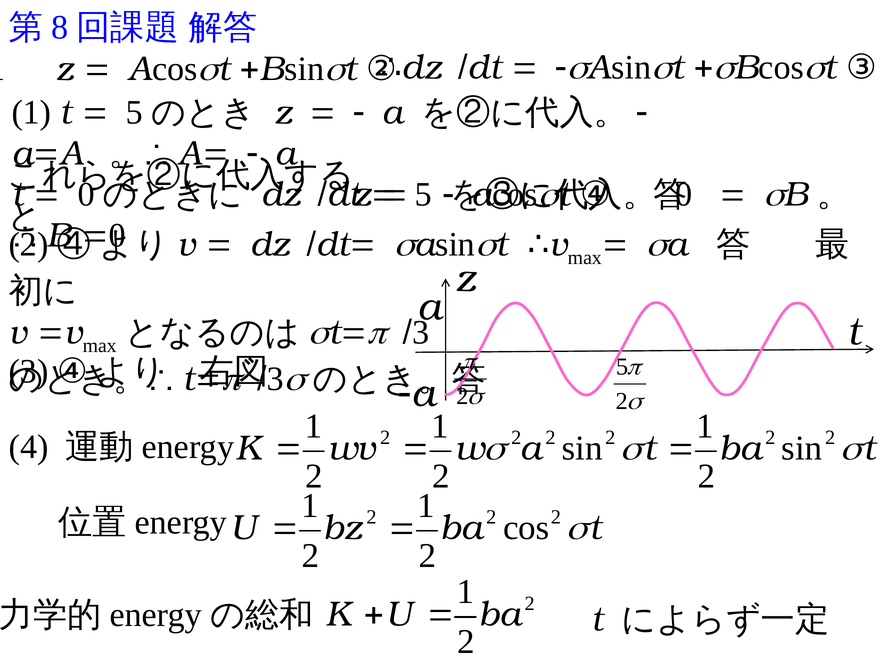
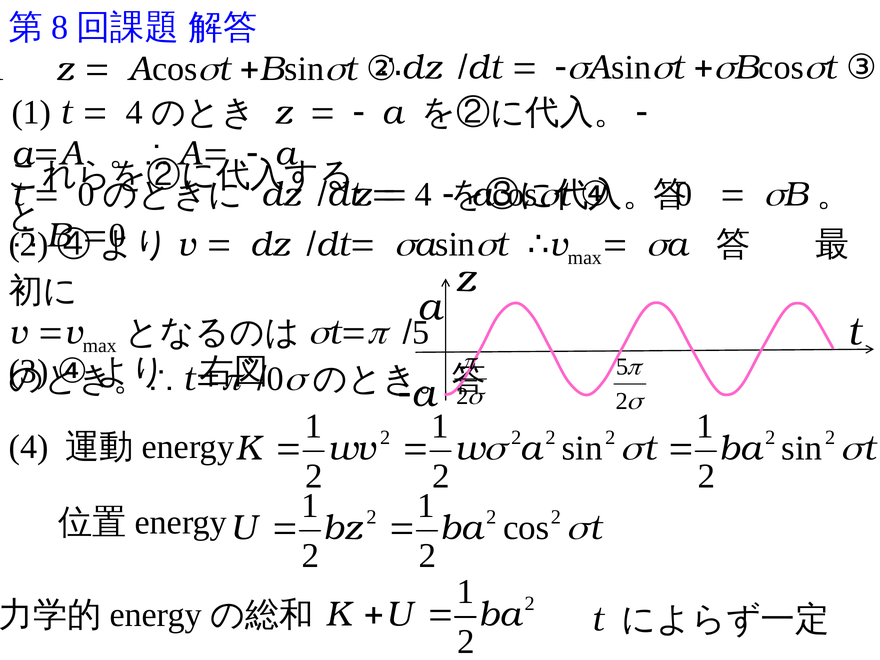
5 at (134, 112): 5 -> 4
5 at (423, 195): 5 -> 4
3 at (421, 332): 3 -> 5
3 at (275, 379): 3 -> 0
